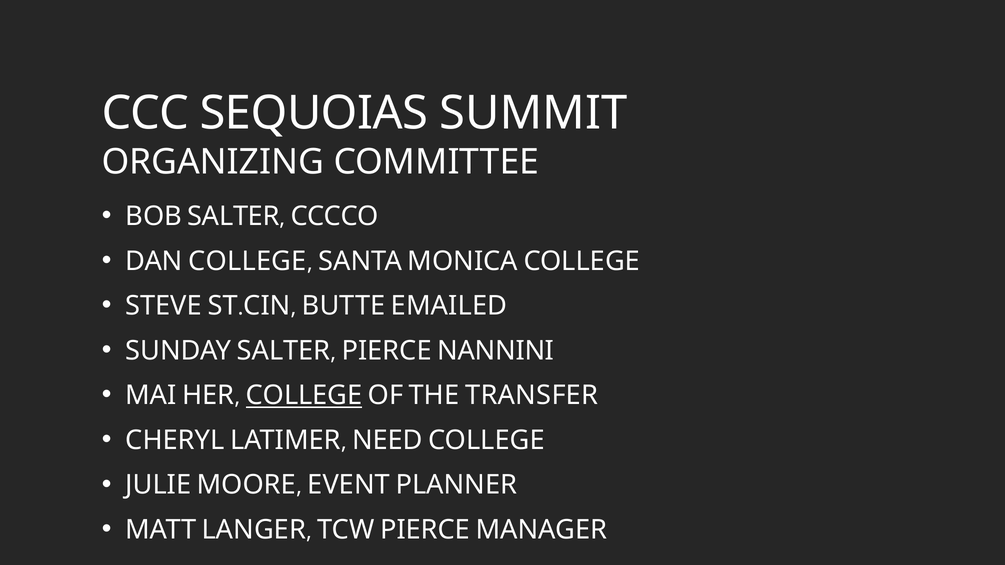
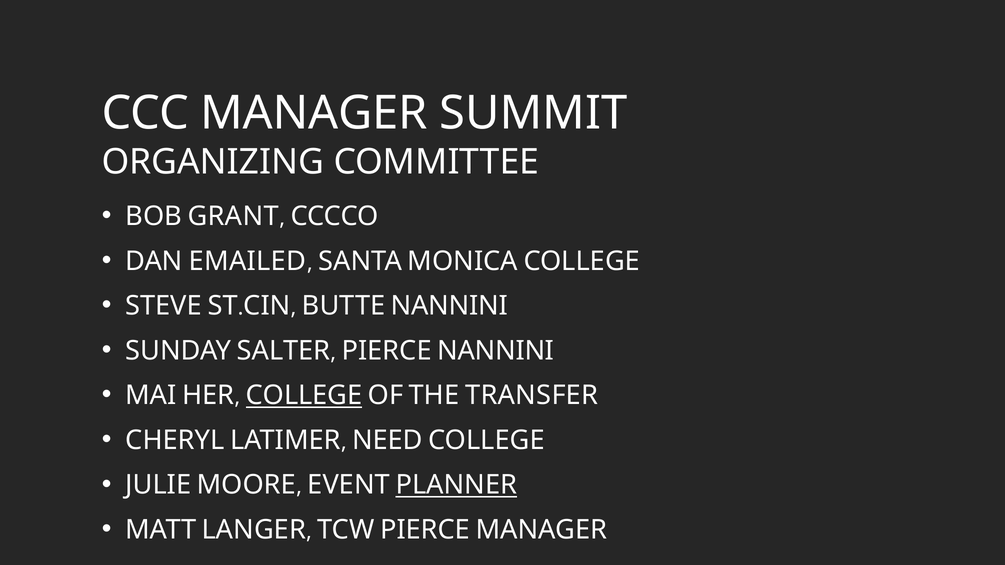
CCC SEQUOIAS: SEQUOIAS -> MANAGER
BOB SALTER: SALTER -> GRANT
DAN COLLEGE: COLLEGE -> EMAILED
BUTTE EMAILED: EMAILED -> NANNINI
PLANNER underline: none -> present
